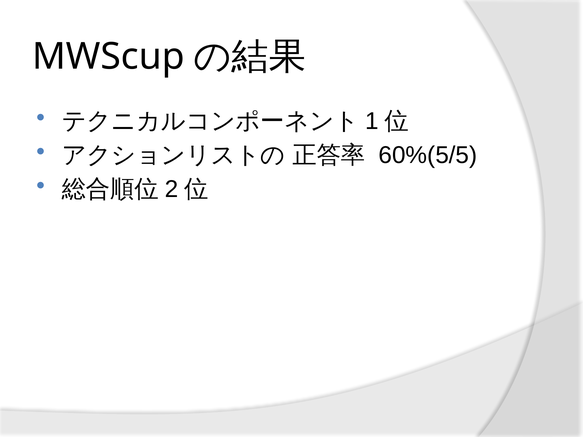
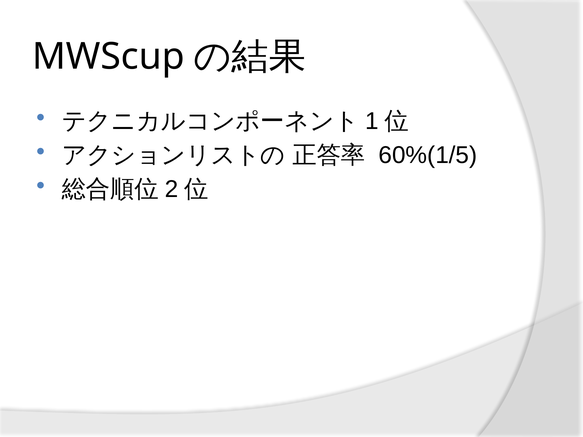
60%(5/5: 60%(5/5 -> 60%(1/5
